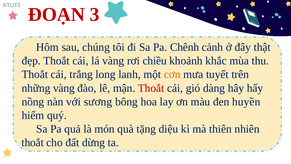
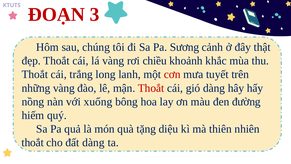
Chênh: Chênh -> Sương
cơn colour: orange -> red
sương: sương -> xuống
huyền: huyền -> đường
đất dừng: dừng -> dàng
